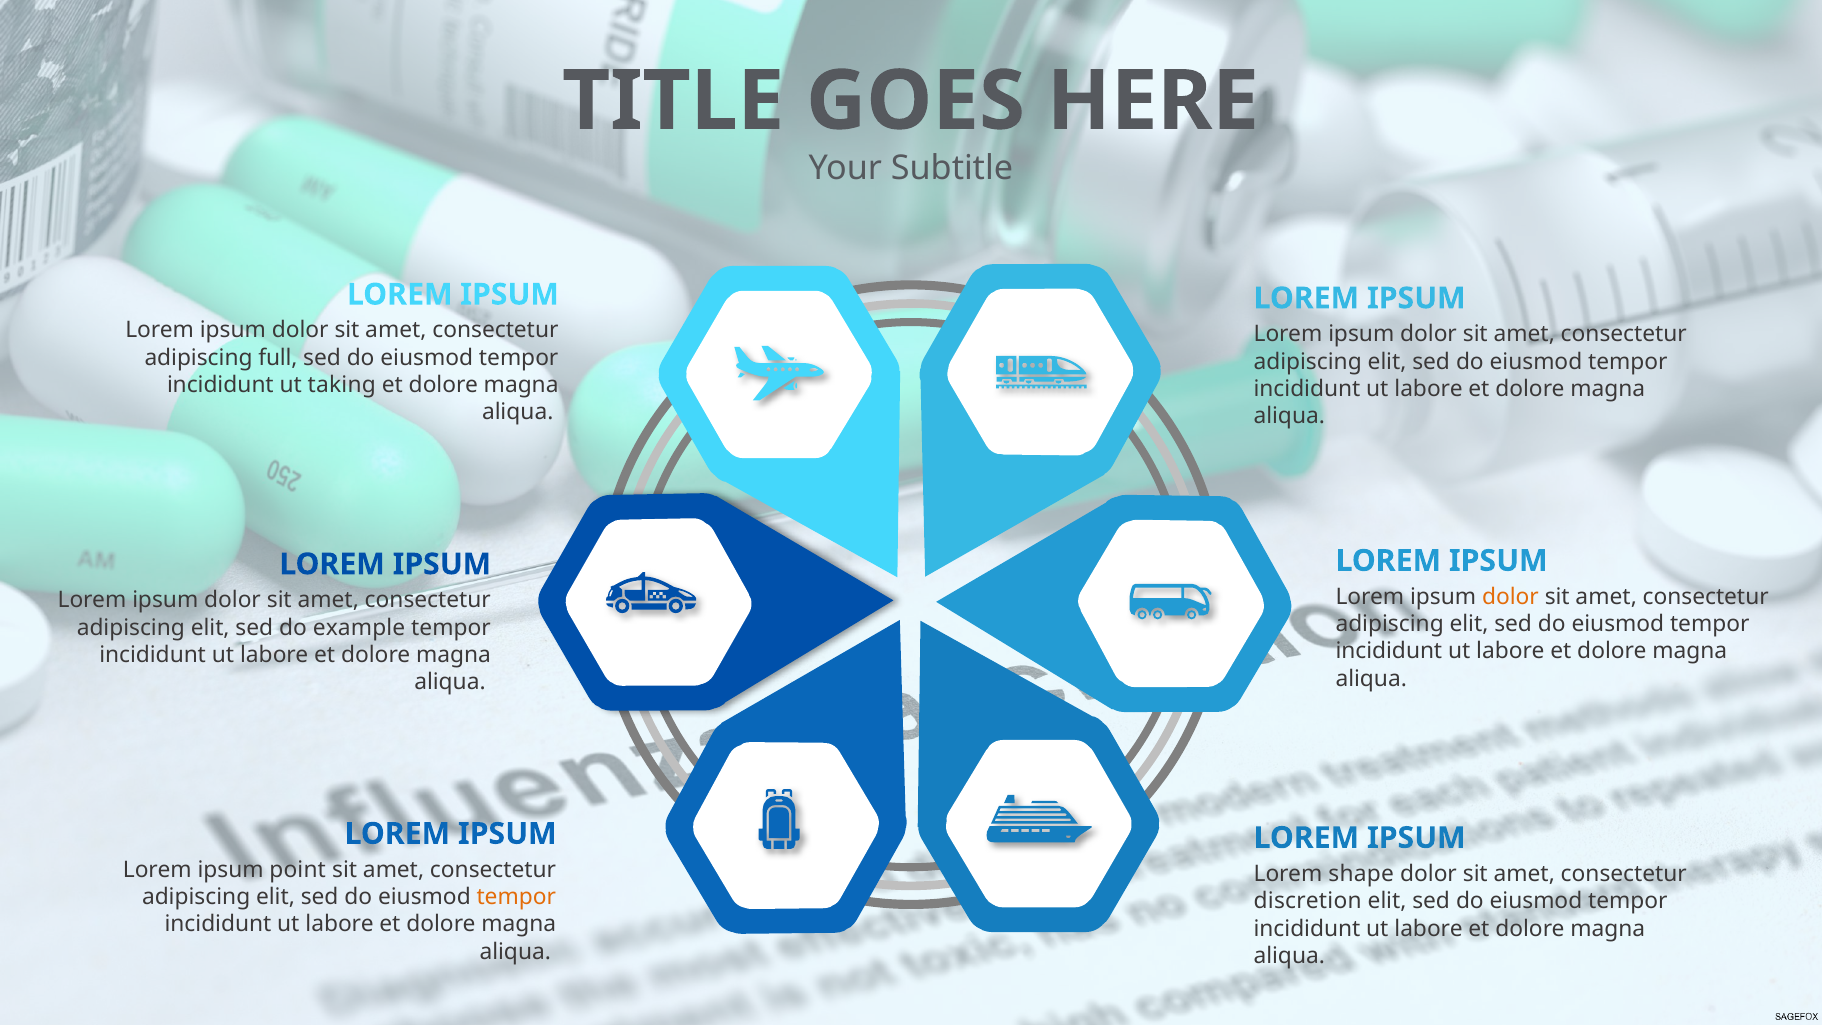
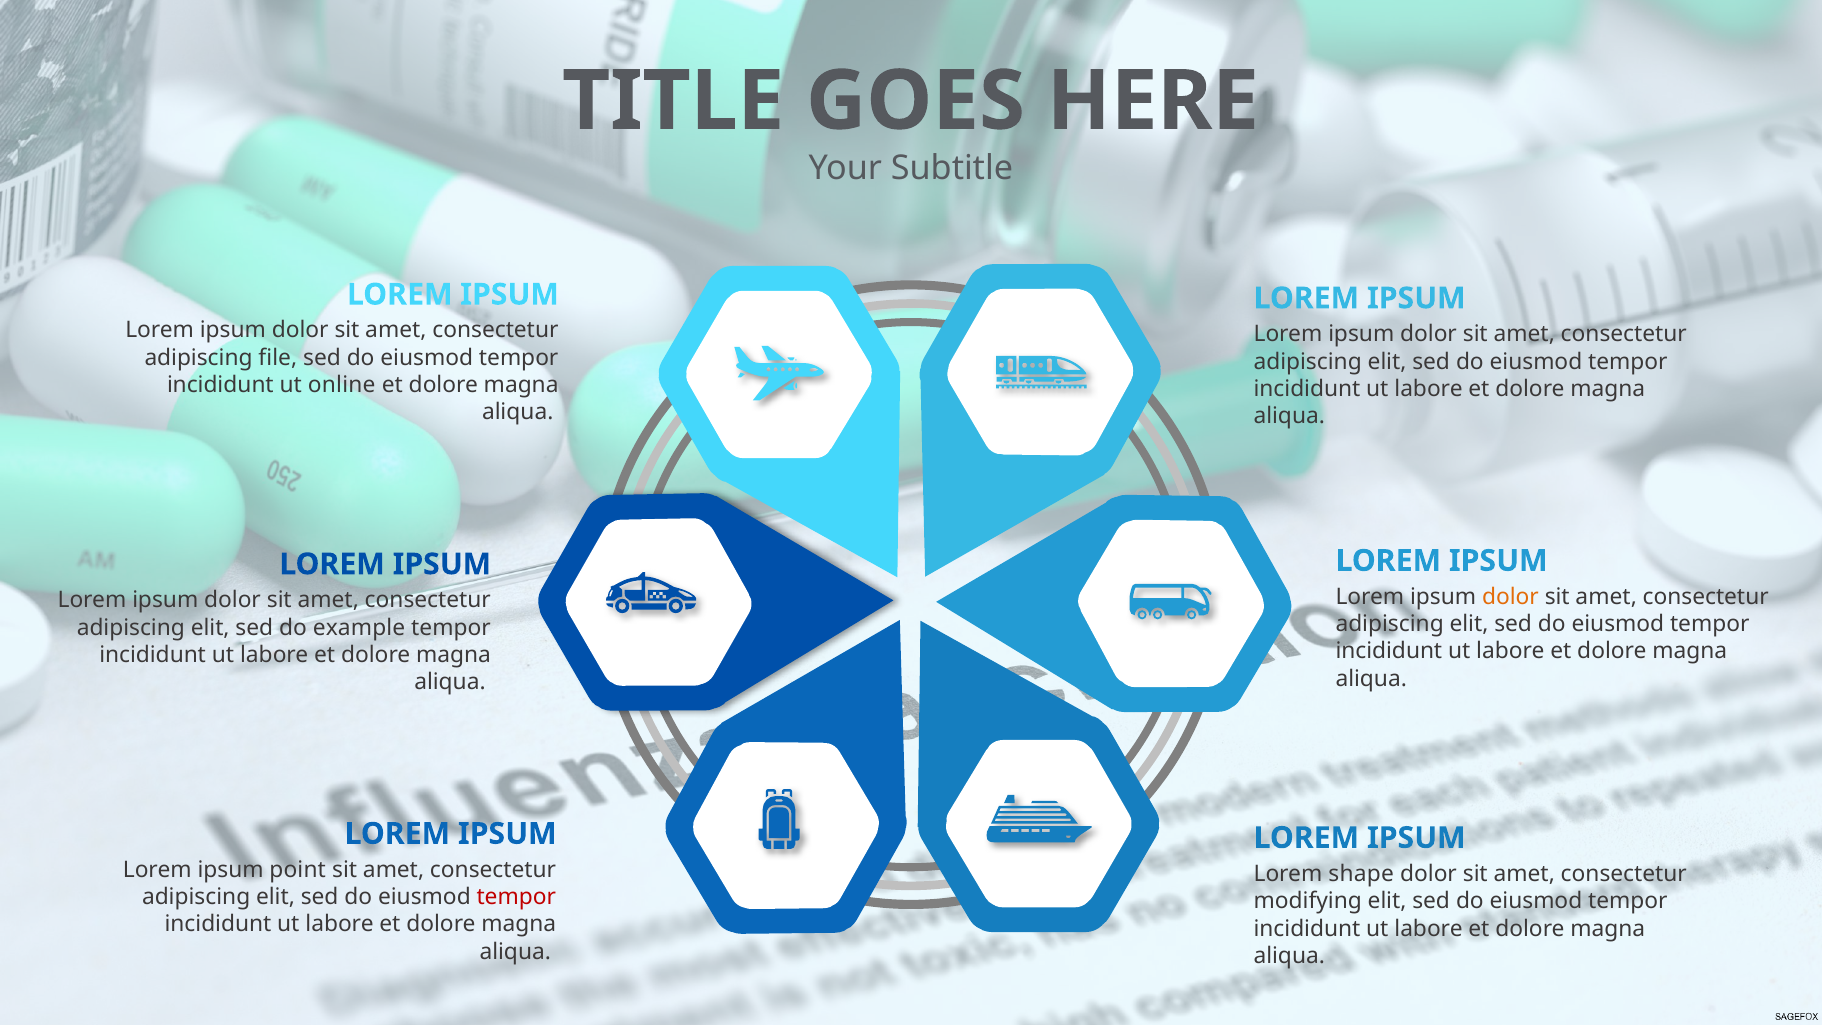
full: full -> file
taking: taking -> online
tempor at (516, 897) colour: orange -> red
discretion: discretion -> modifying
